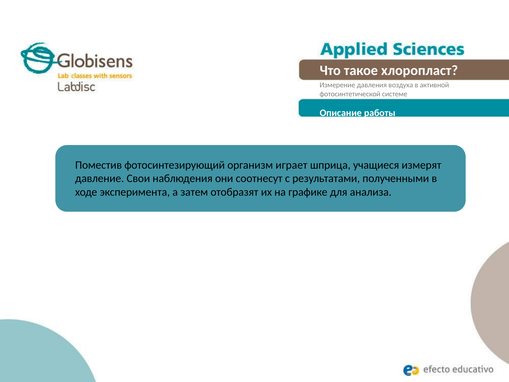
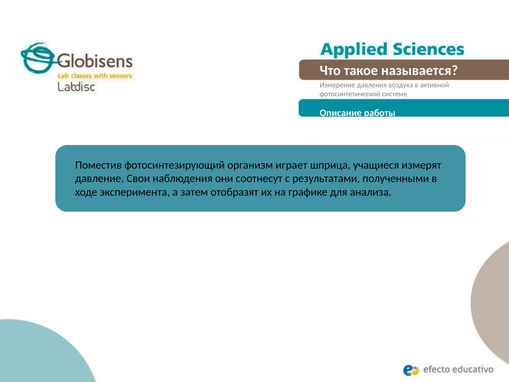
хлоропласт: хлоропласт -> называется
